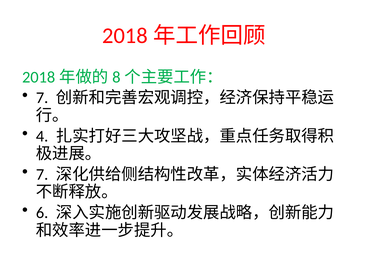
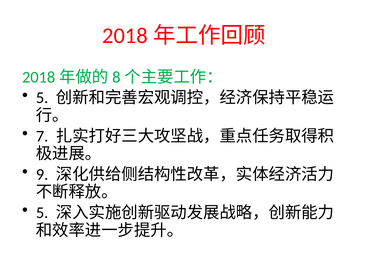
7 at (42, 98): 7 -> 5
4: 4 -> 7
7 at (42, 174): 7 -> 9
6 at (42, 213): 6 -> 5
